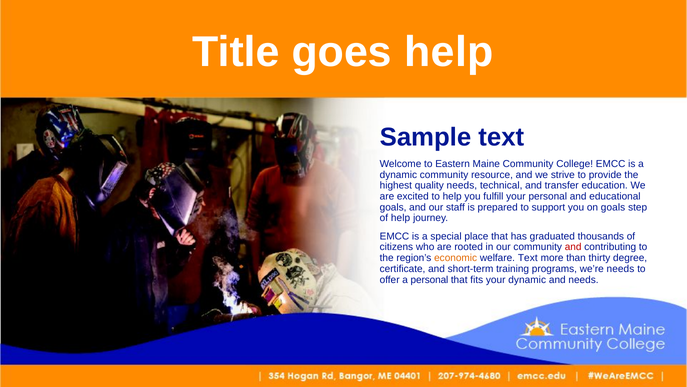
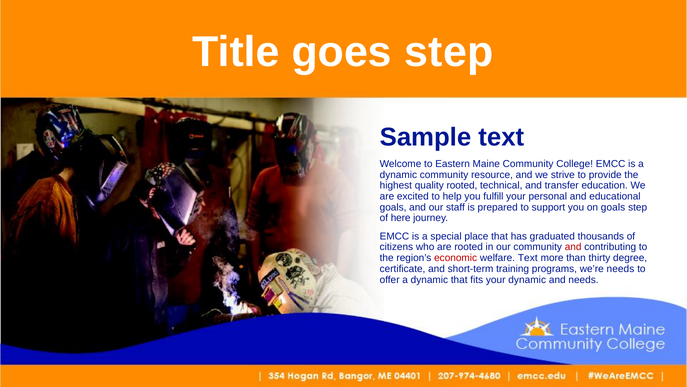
goes help: help -> step
quality needs: needs -> rooted
of help: help -> here
economic colour: orange -> red
offer a personal: personal -> dynamic
